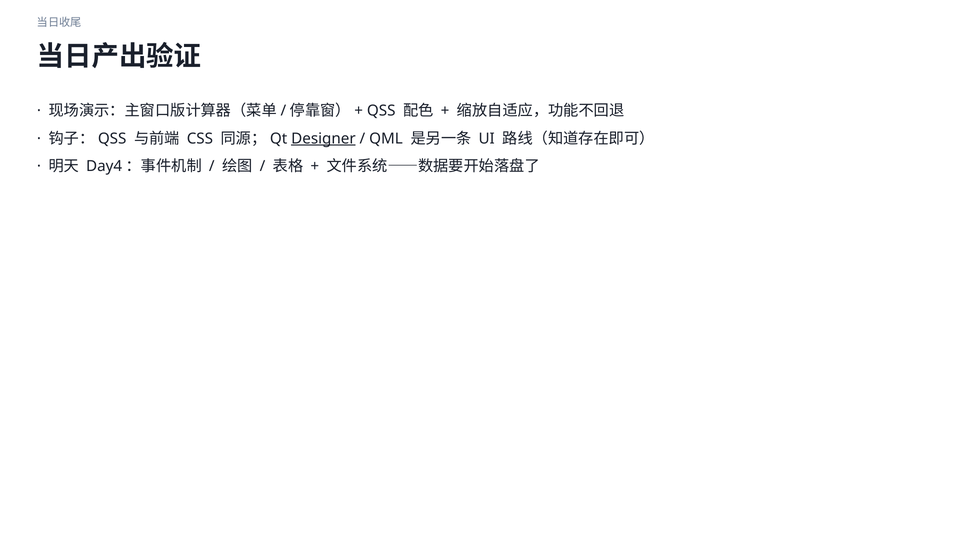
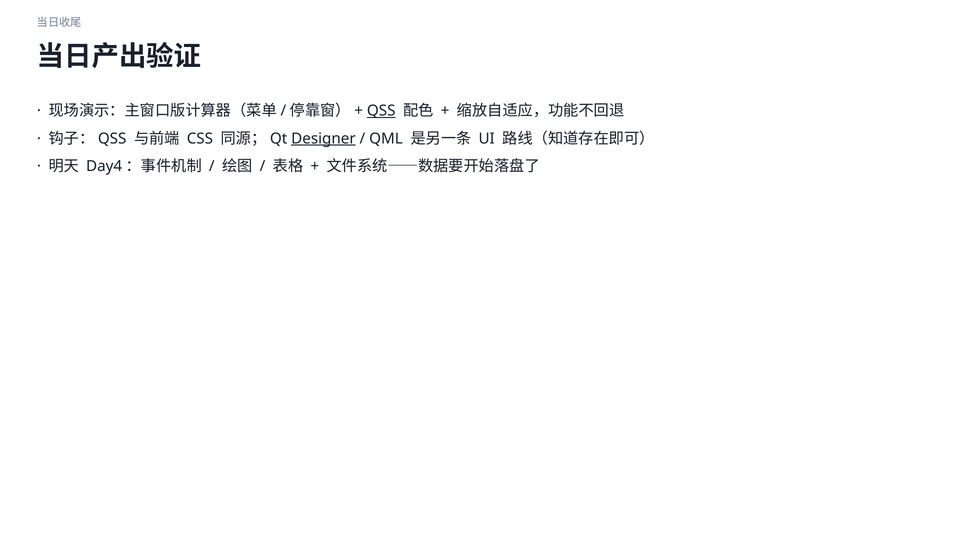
QSS underline: none -> present
